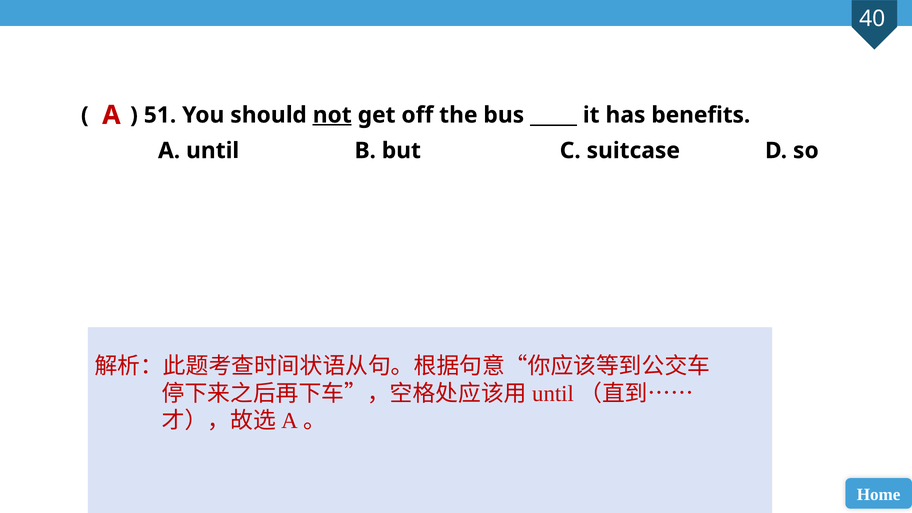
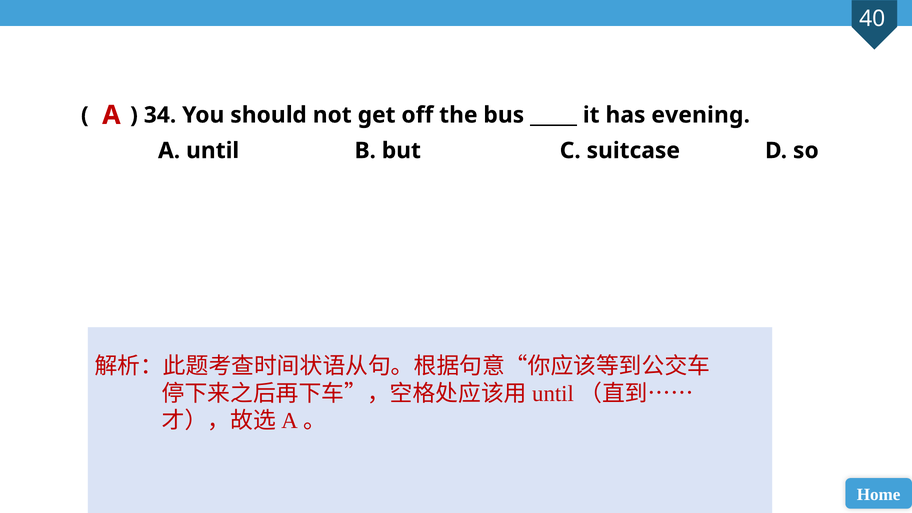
51: 51 -> 34
not underline: present -> none
benefits: benefits -> evening
